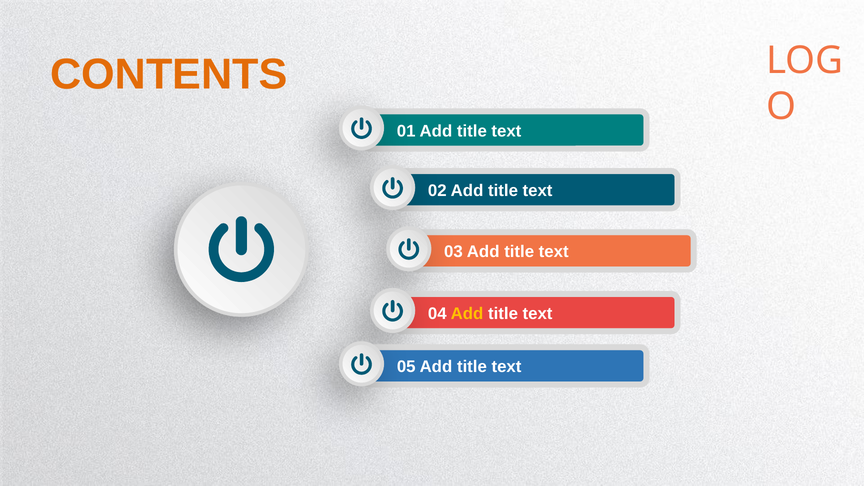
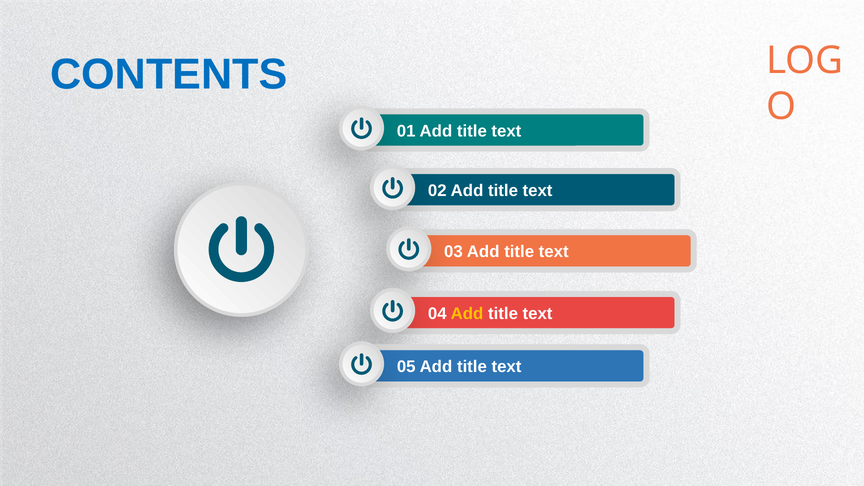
CONTENTS colour: orange -> blue
